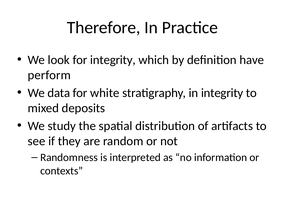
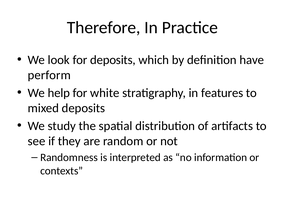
for integrity: integrity -> deposits
data: data -> help
in integrity: integrity -> features
